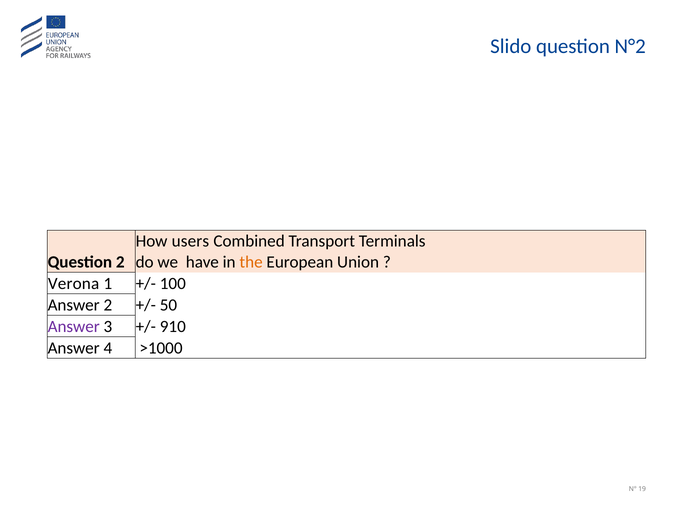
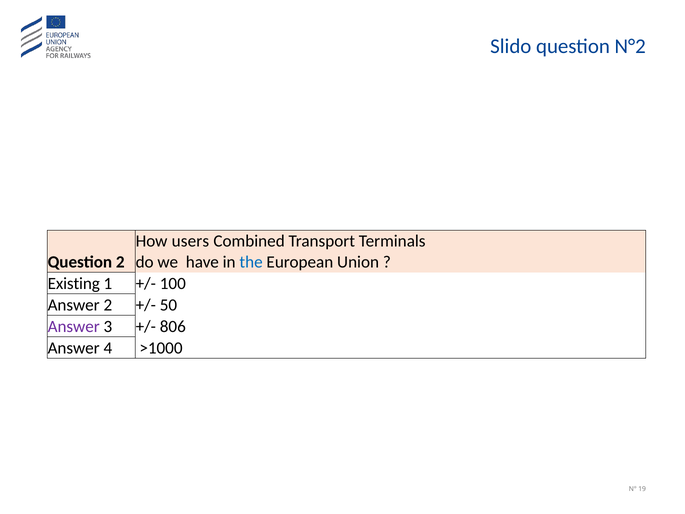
the colour: orange -> blue
Verona: Verona -> Existing
910: 910 -> 806
